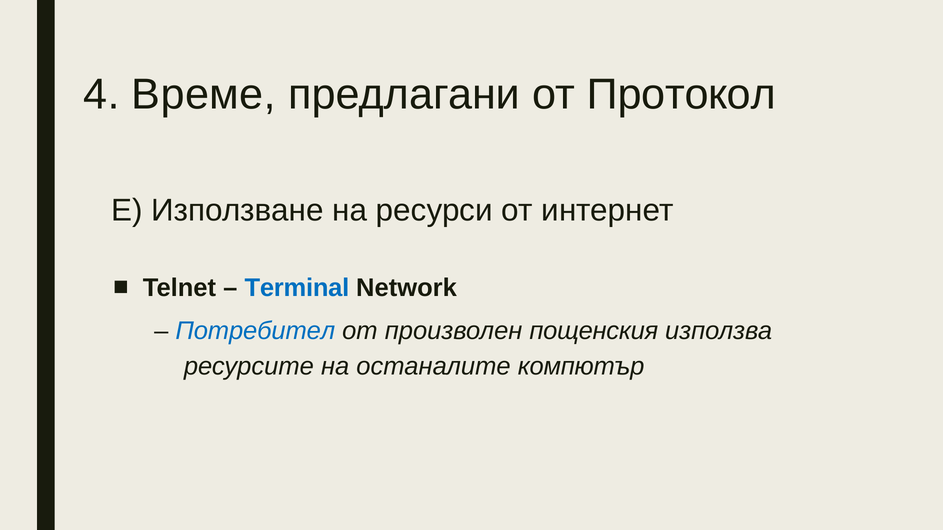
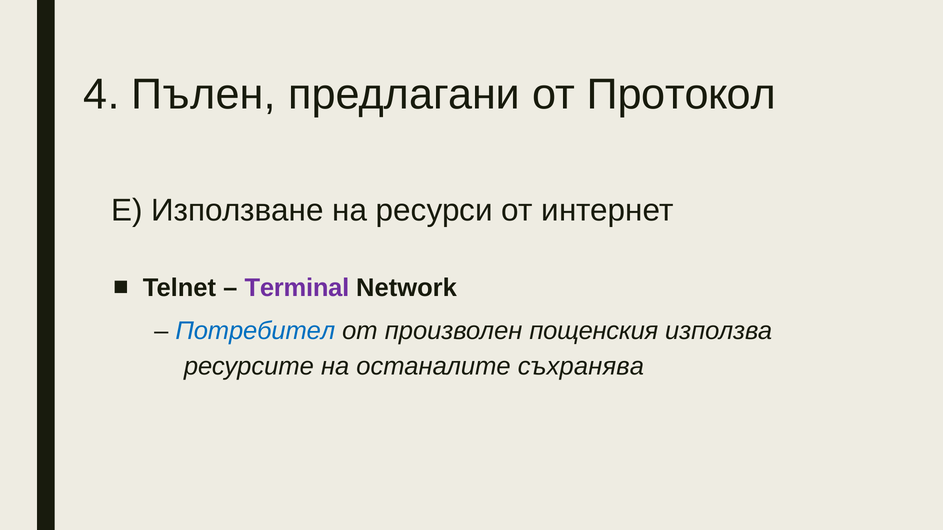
Време: Време -> Пълен
Terminal colour: blue -> purple
компютър: компютър -> съхранява
